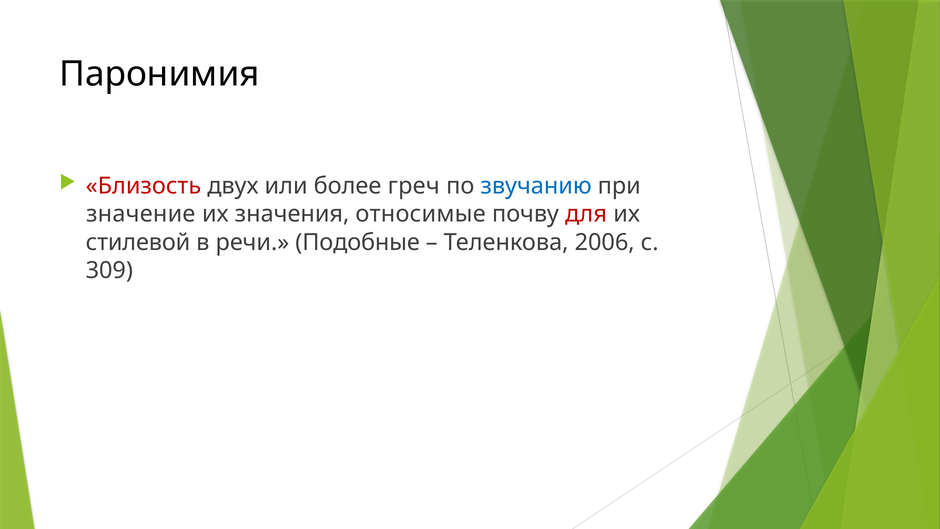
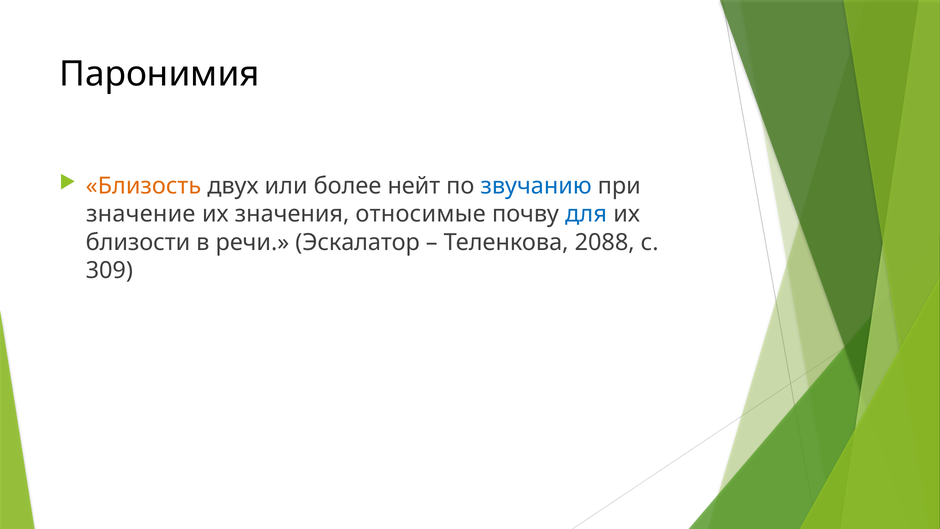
Близость colour: red -> orange
греч: греч -> нейт
для colour: red -> blue
стилевой: стилевой -> близости
Подобные: Подобные -> Эскалатор
2006: 2006 -> 2088
